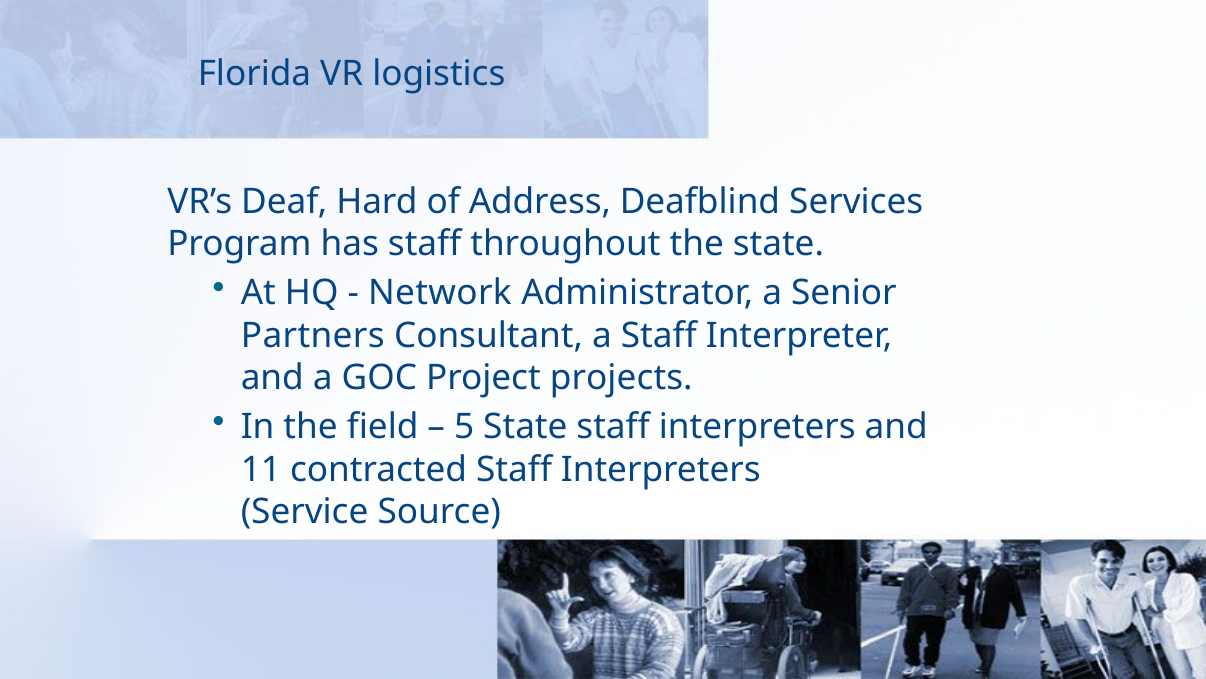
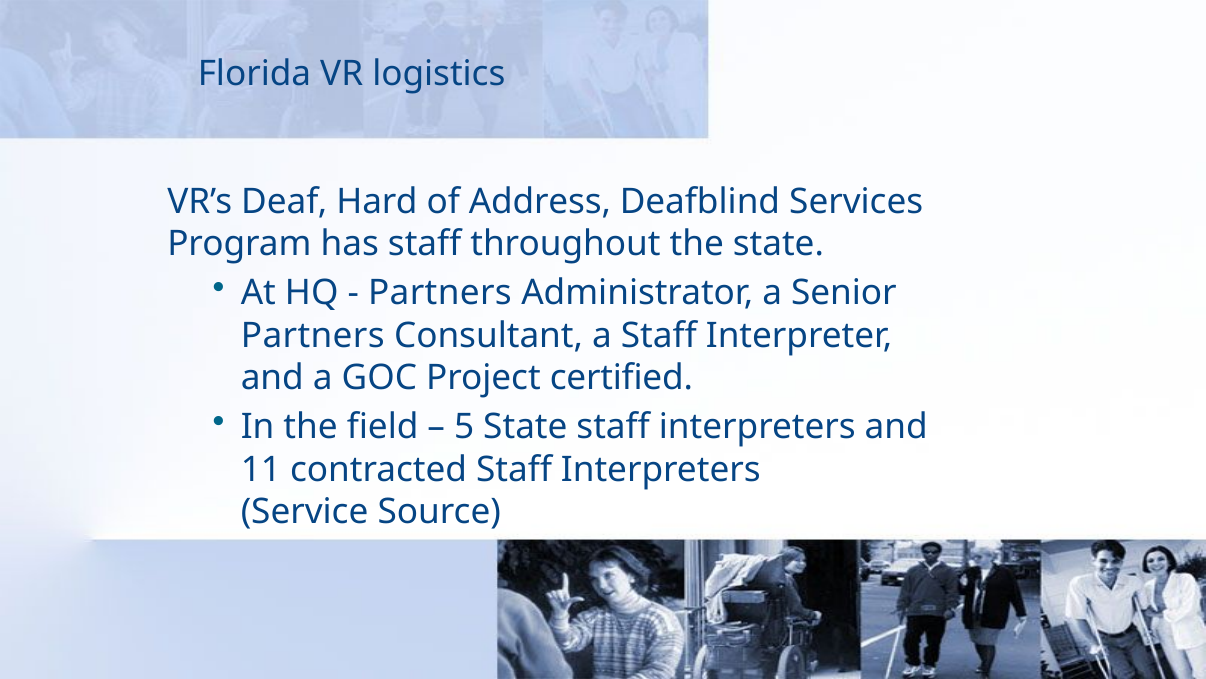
Network at (440, 293): Network -> Partners
projects: projects -> certified
